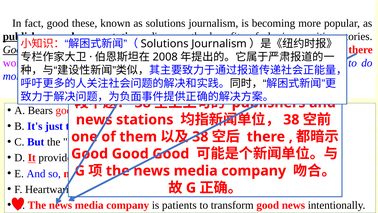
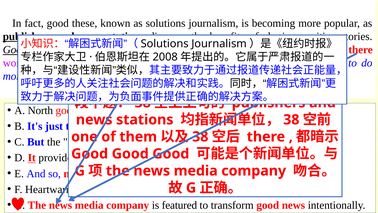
Bears: Bears -> North
patients: patients -> featured
